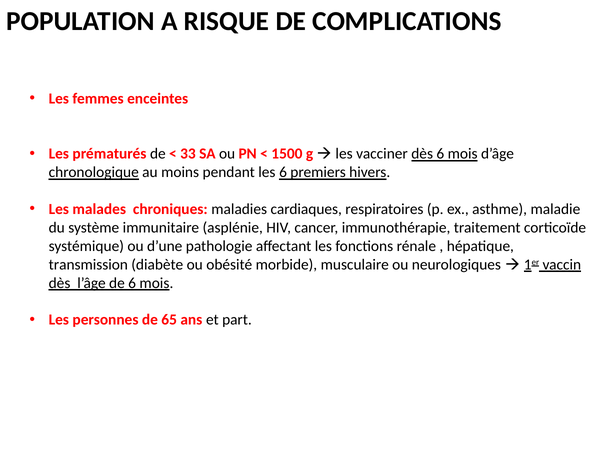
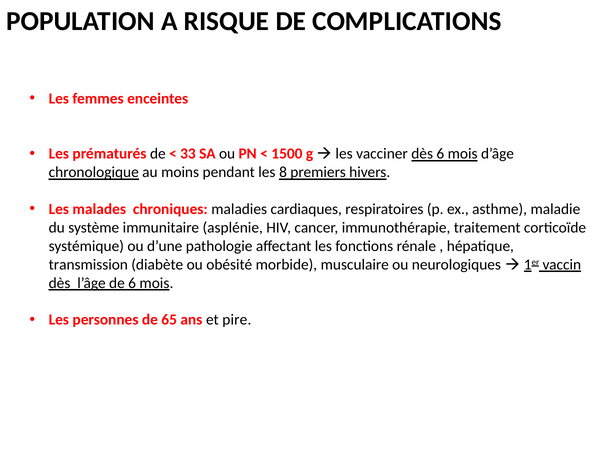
les 6: 6 -> 8
part: part -> pire
